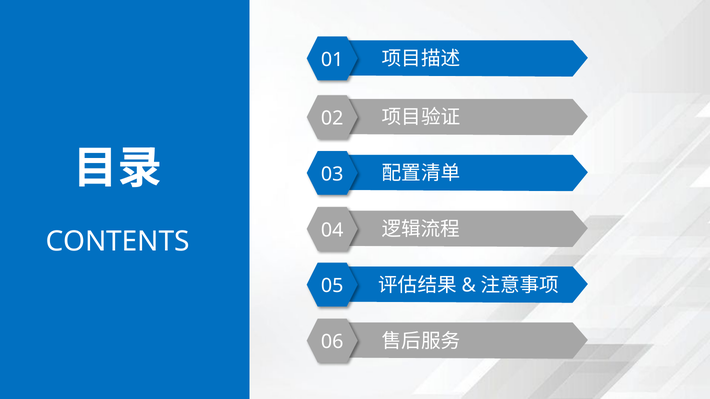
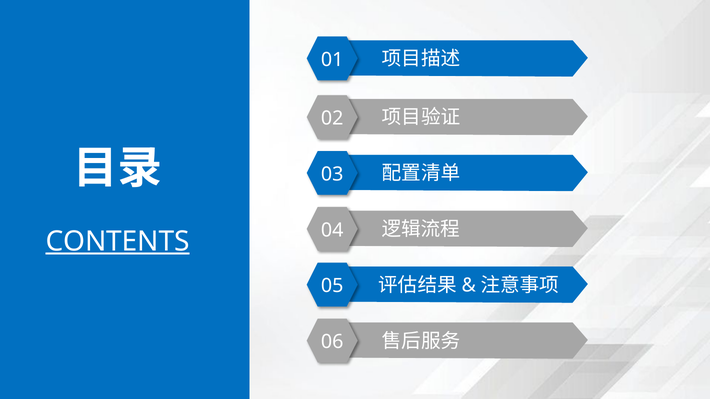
CONTENTS underline: none -> present
